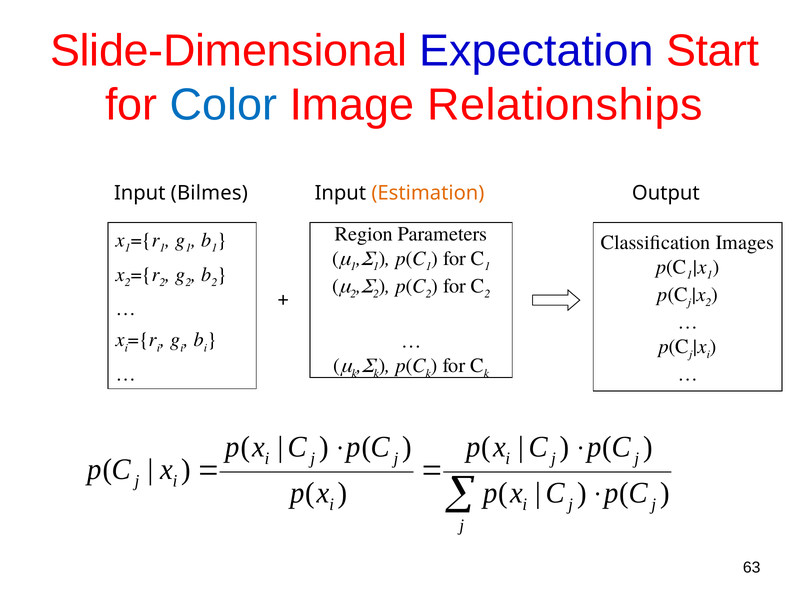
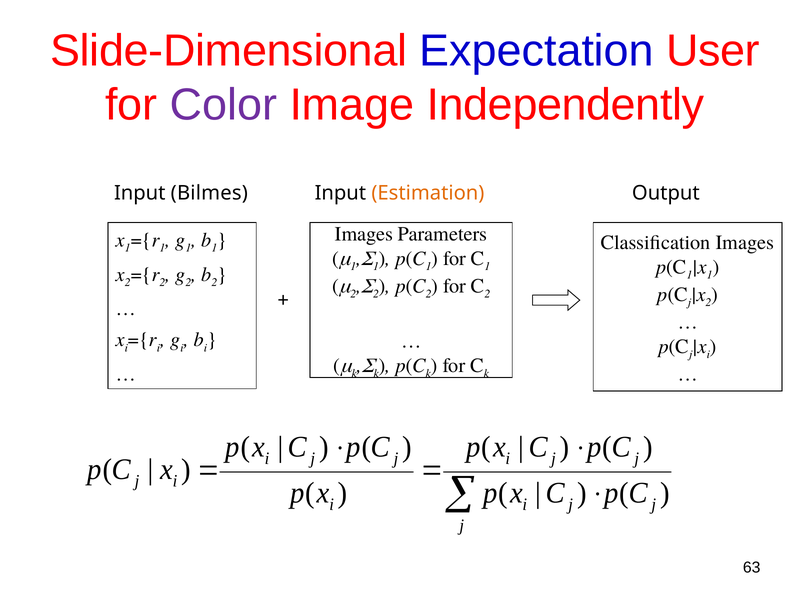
Start: Start -> User
Color colour: blue -> purple
Relationships: Relationships -> Independently
Region at (364, 234): Region -> Images
